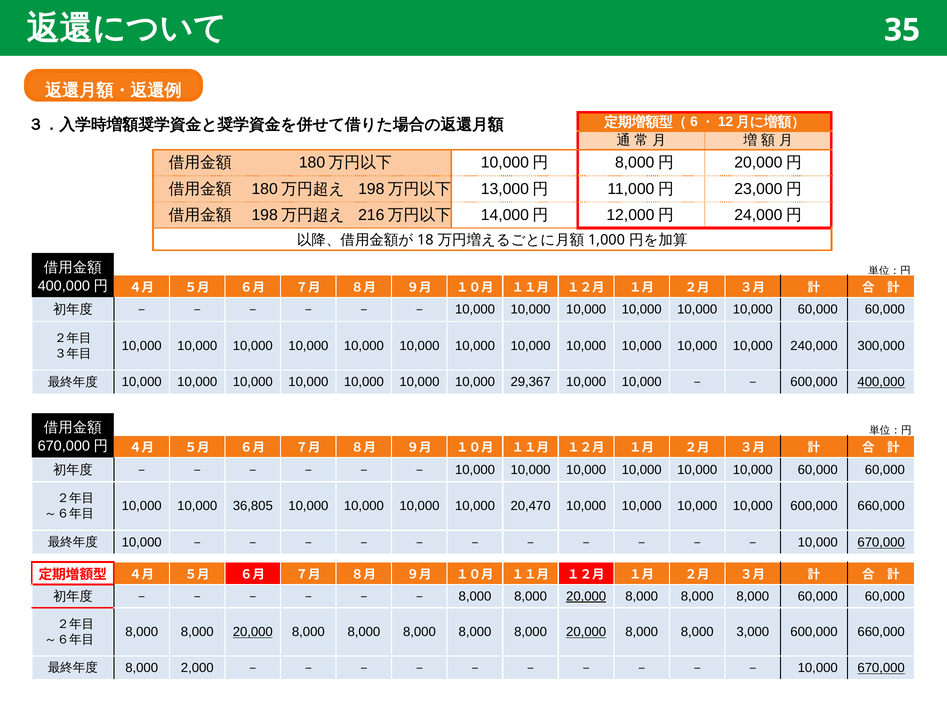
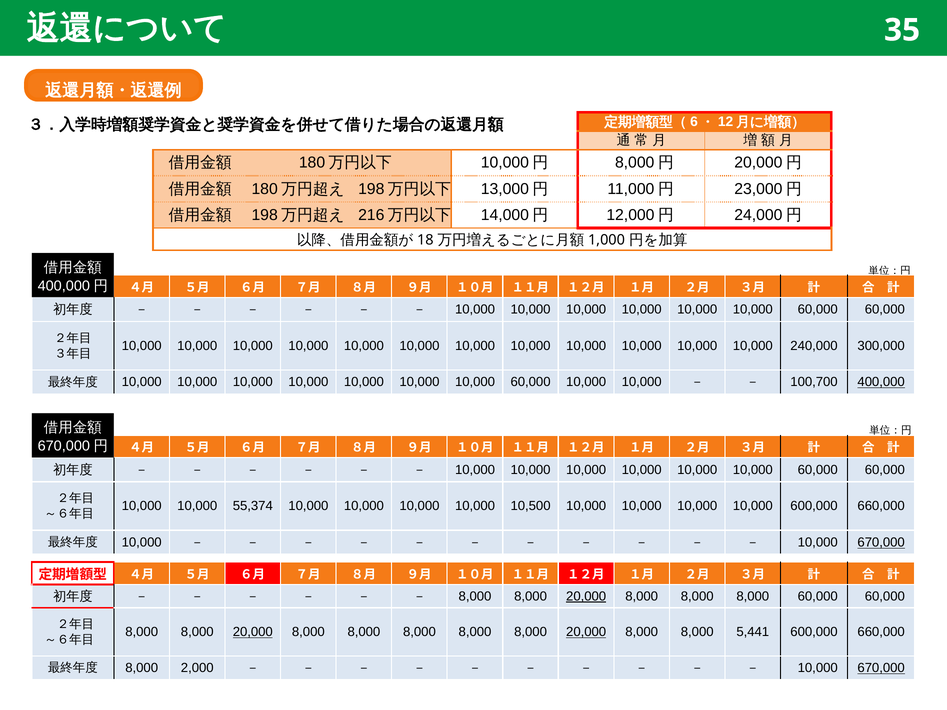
29,367 at (531, 382): 29,367 -> 60,000
600,000 at (814, 382): 600,000 -> 100,700
36,805: 36,805 -> 55,374
20,470: 20,470 -> 10,500
3,000: 3,000 -> 5,441
